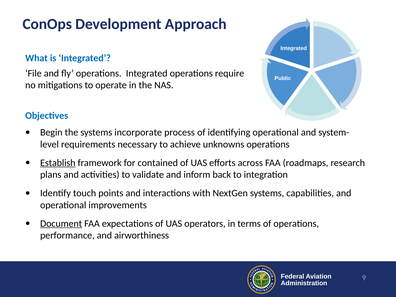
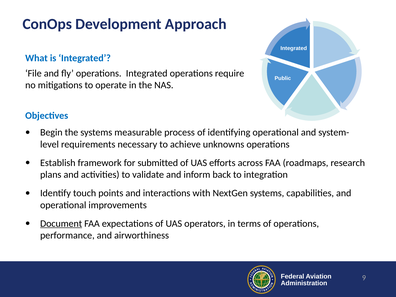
incorporate: incorporate -> measurable
Establish underline: present -> none
contained: contained -> submitted
